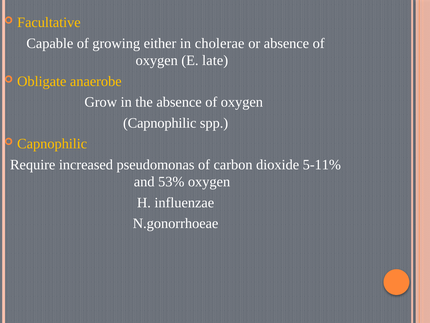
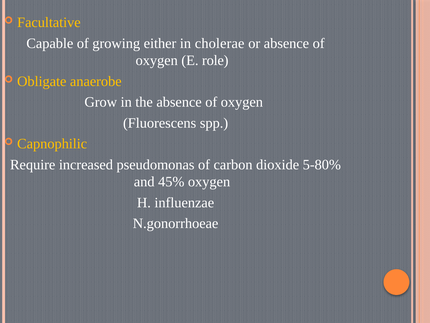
late: late -> role
Capnophilic at (160, 123): Capnophilic -> Fluorescens
5-11%: 5-11% -> 5-80%
53%: 53% -> 45%
